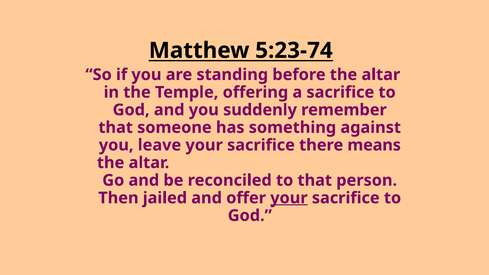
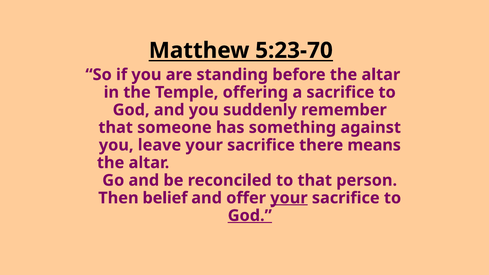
5:23-74: 5:23-74 -> 5:23-70
jailed: jailed -> belief
God at (250, 216) underline: none -> present
